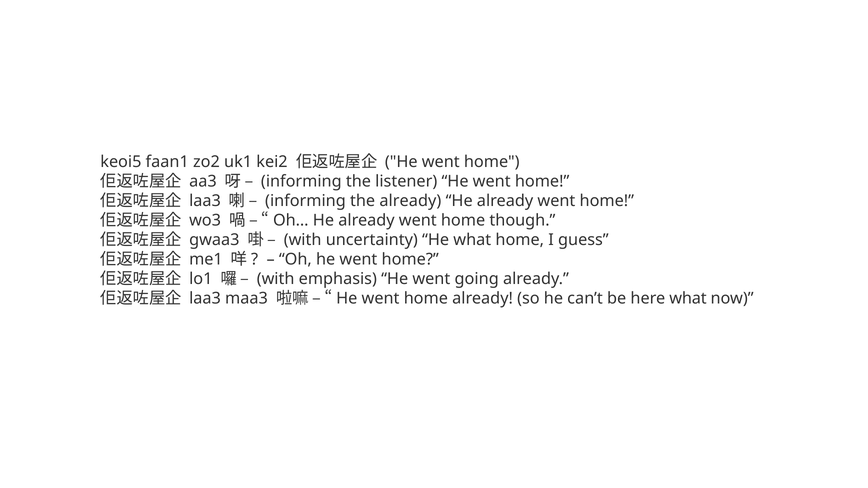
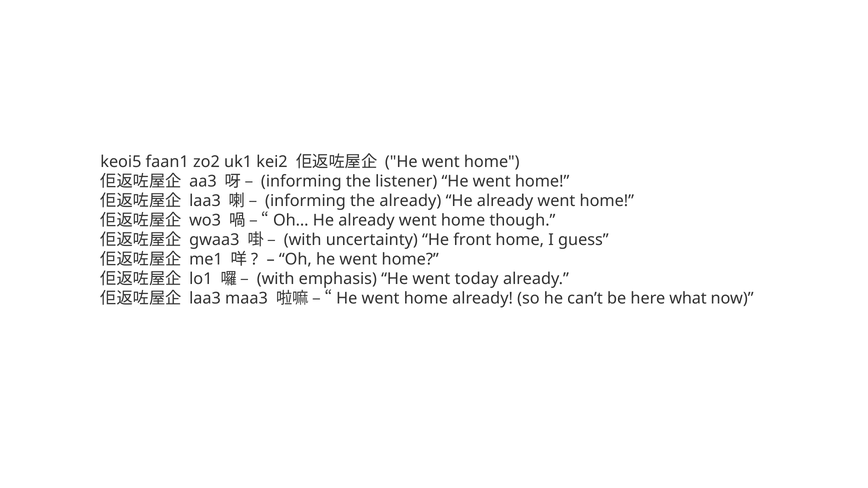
He what: what -> front
going: going -> today
